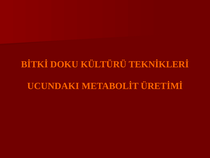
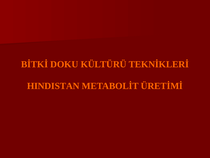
UCUNDAKI: UCUNDAKI -> HINDISTAN
